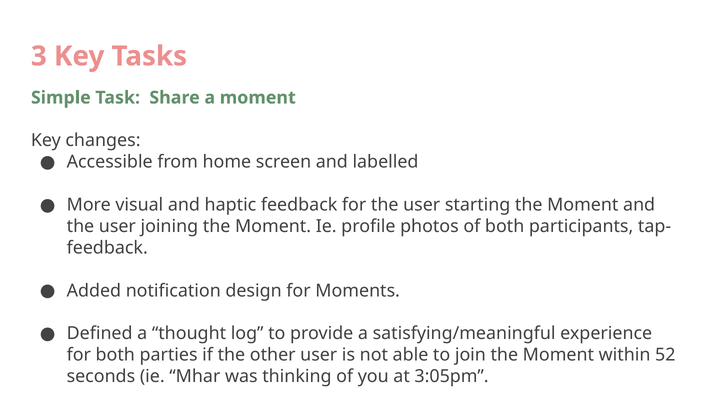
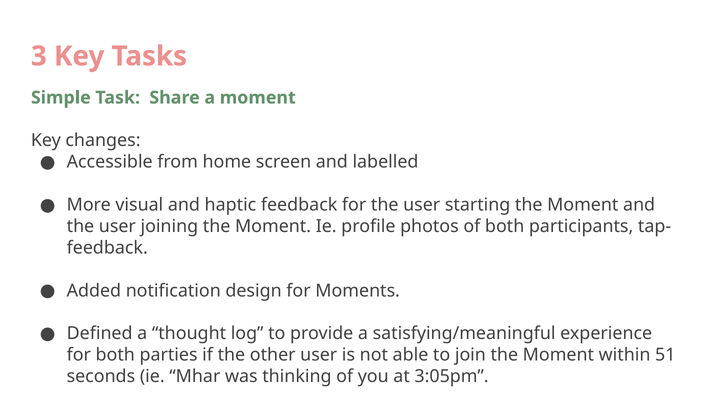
52: 52 -> 51
